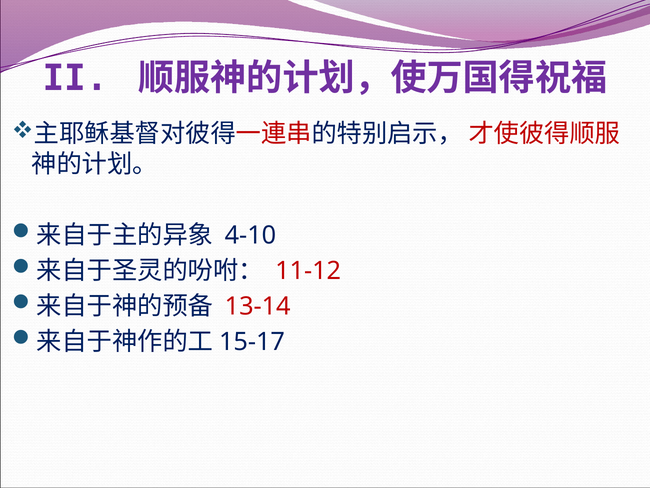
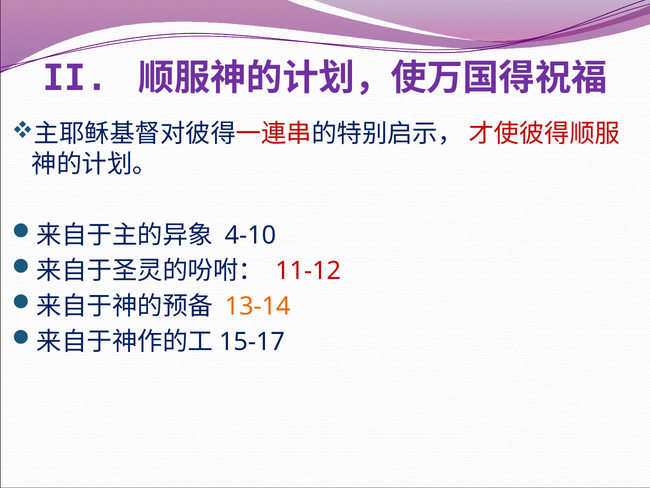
13-14 colour: red -> orange
